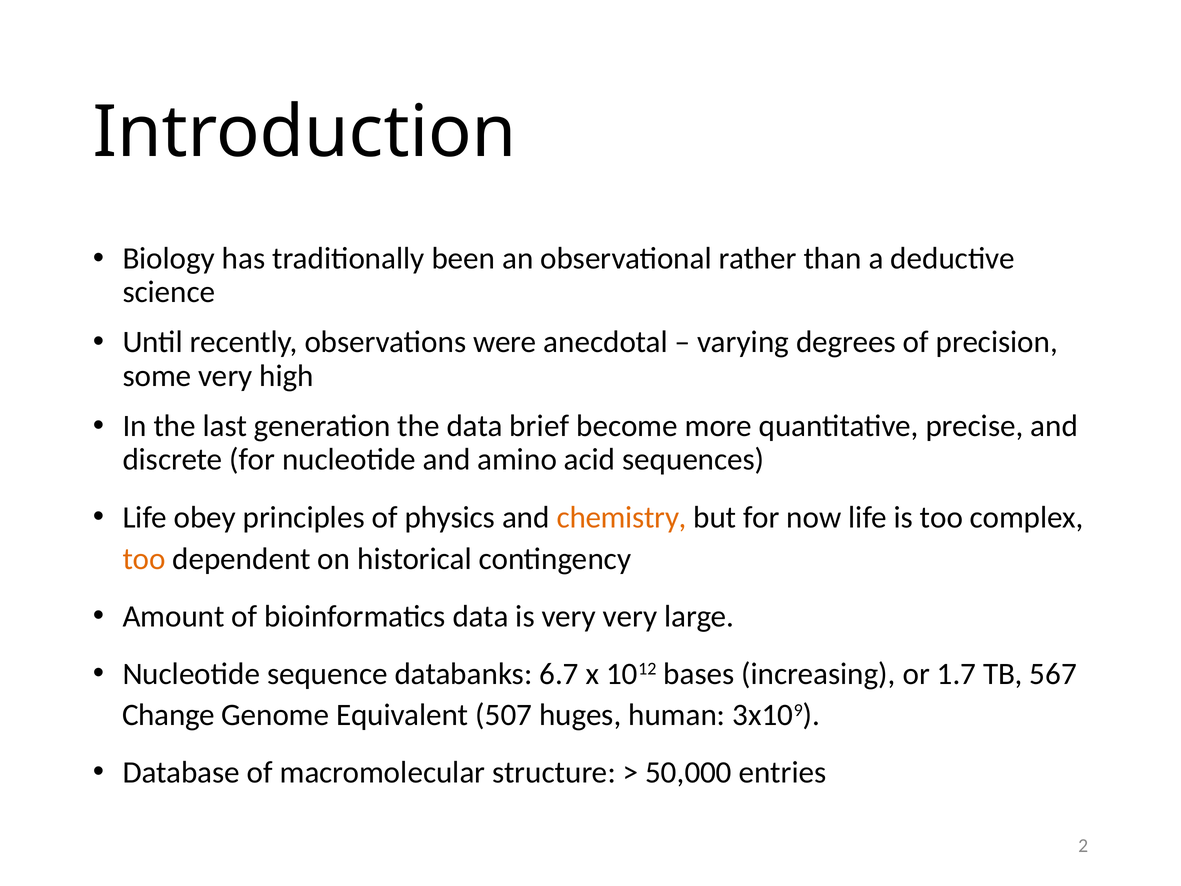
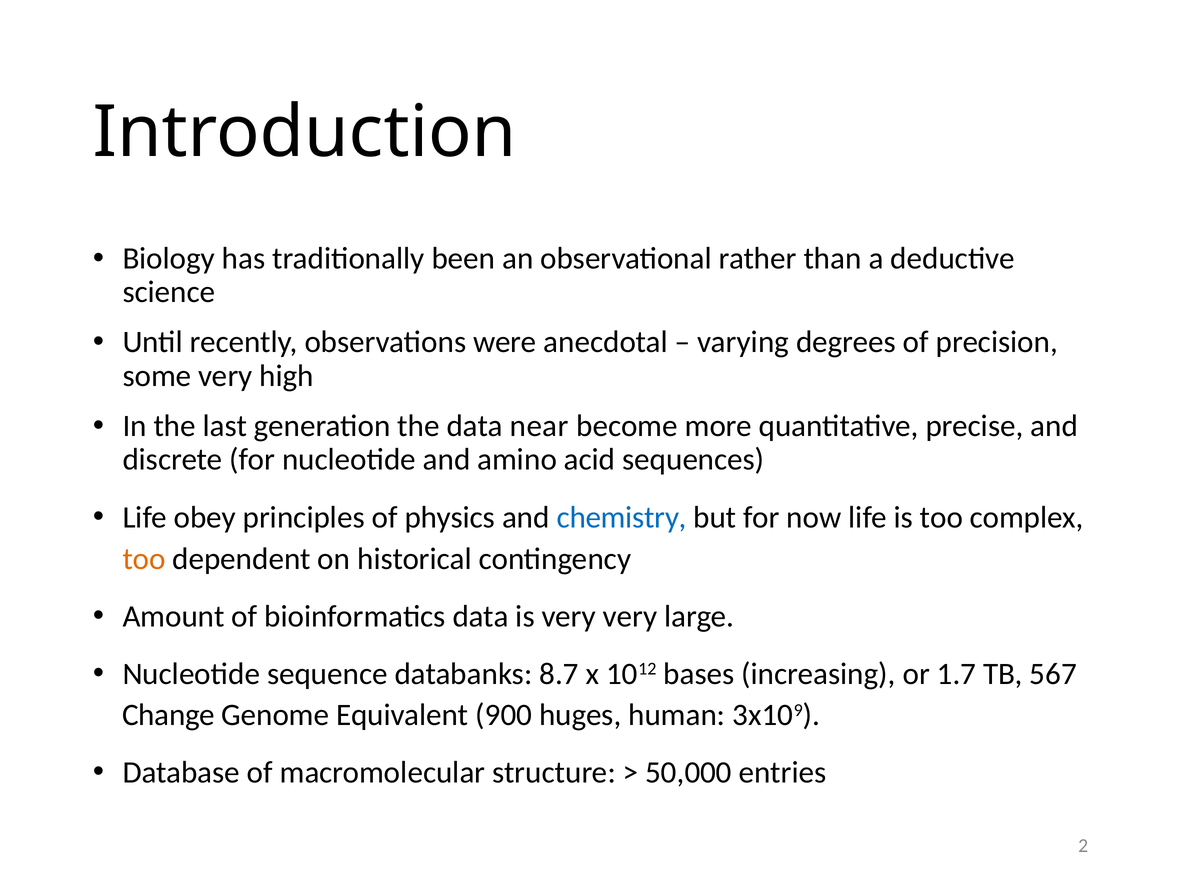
brief: brief -> near
chemistry colour: orange -> blue
6.7: 6.7 -> 8.7
507: 507 -> 900
